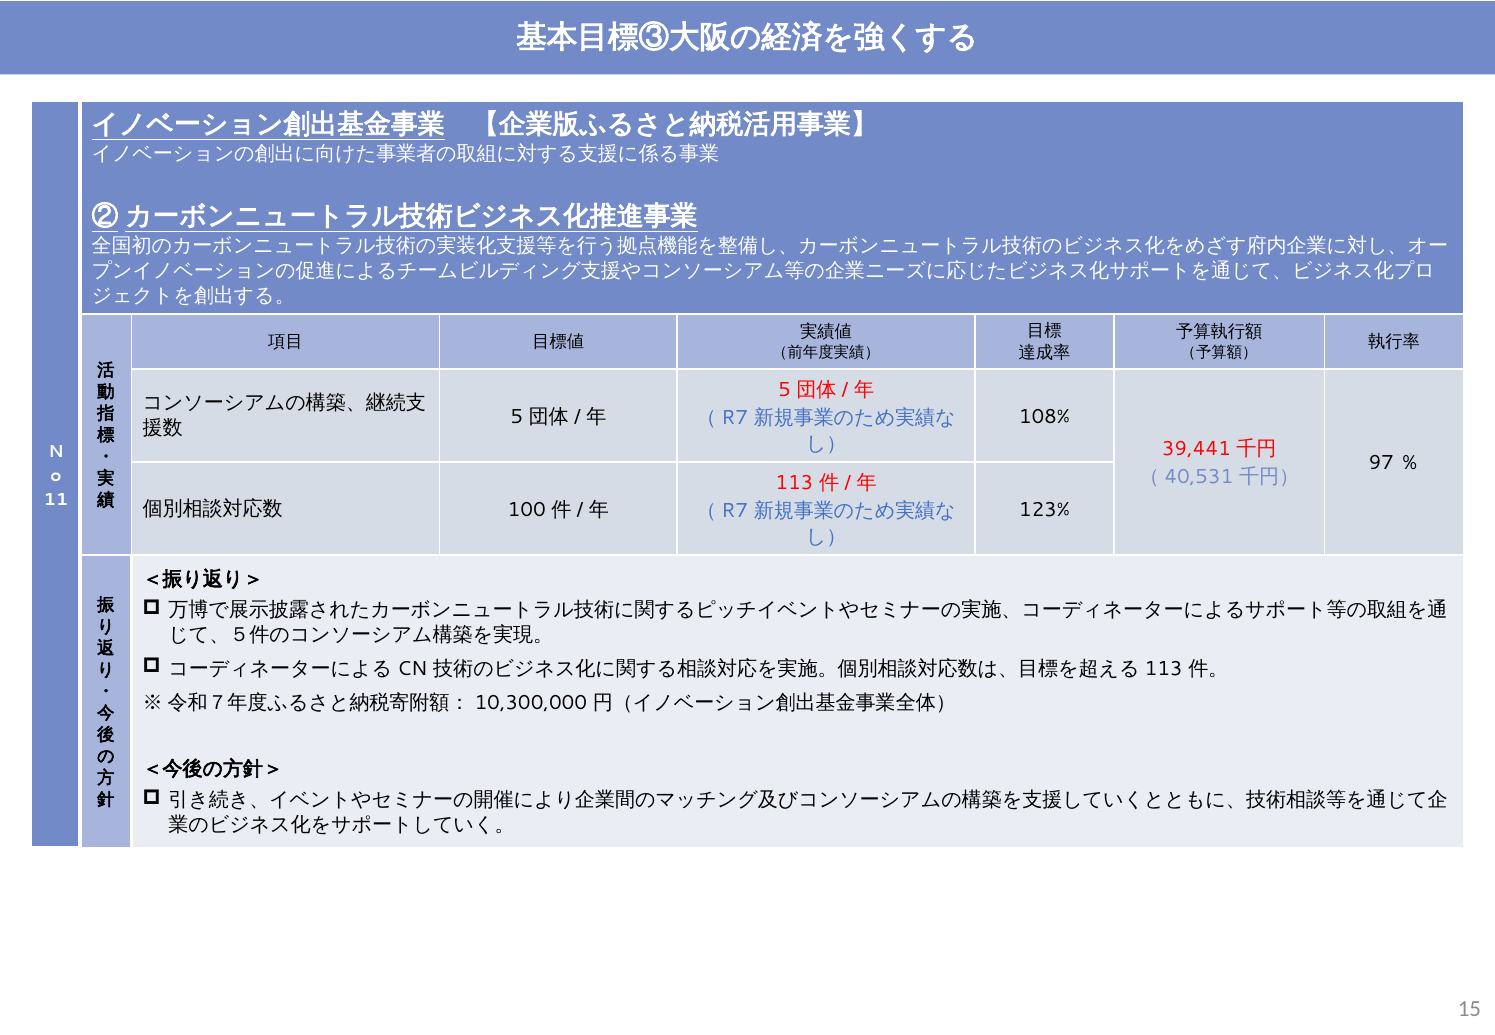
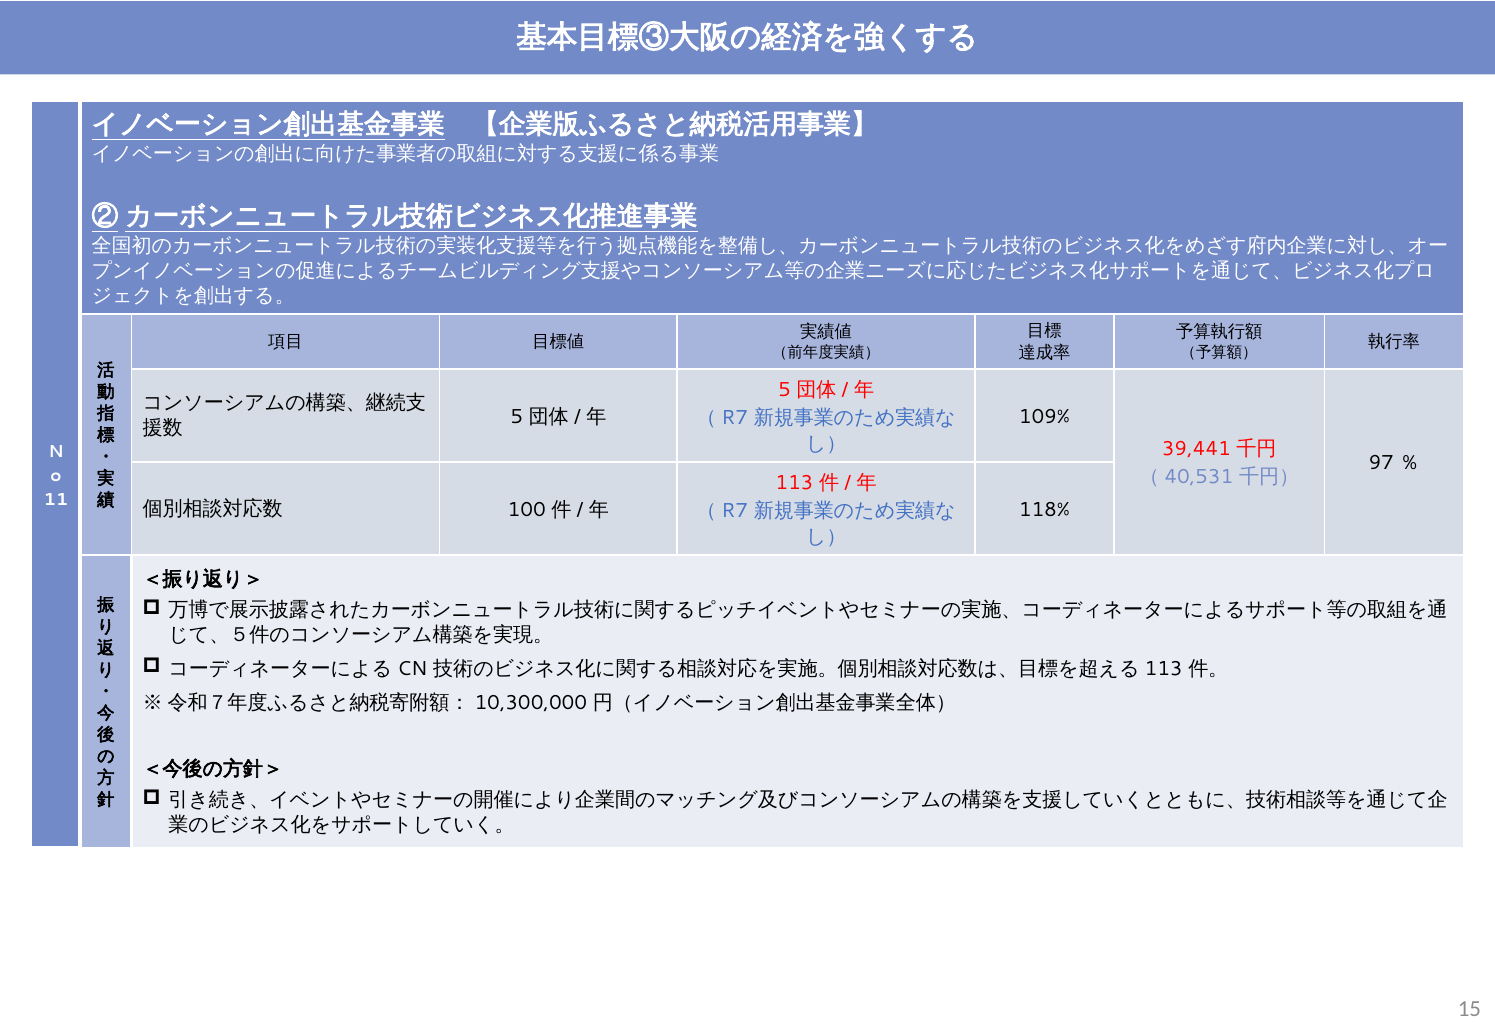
108%: 108% -> 109%
123%: 123% -> 118%
